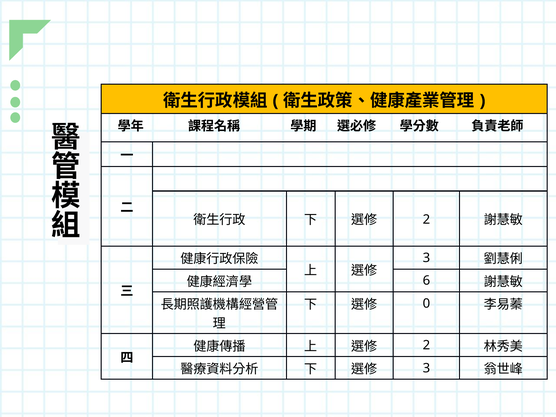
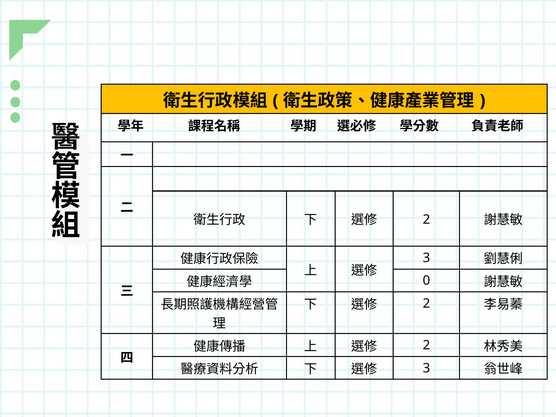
6: 6 -> 0
0 at (426, 303): 0 -> 2
